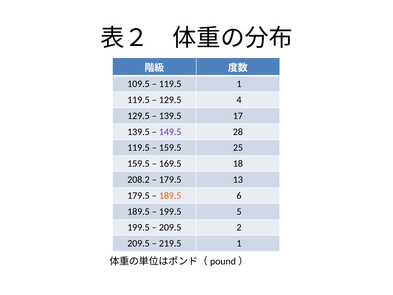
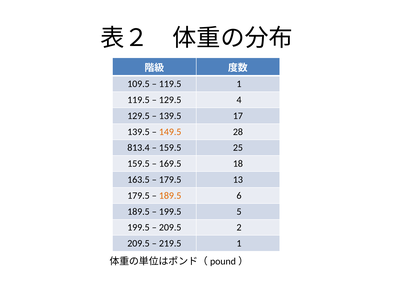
149.5 colour: purple -> orange
119.5 at (138, 148): 119.5 -> 813.4
208.2: 208.2 -> 163.5
